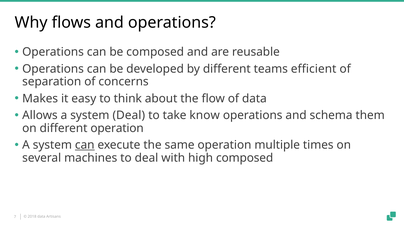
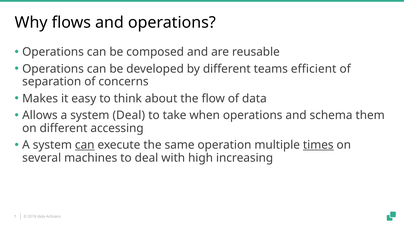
know: know -> when
different operation: operation -> accessing
times underline: none -> present
high composed: composed -> increasing
